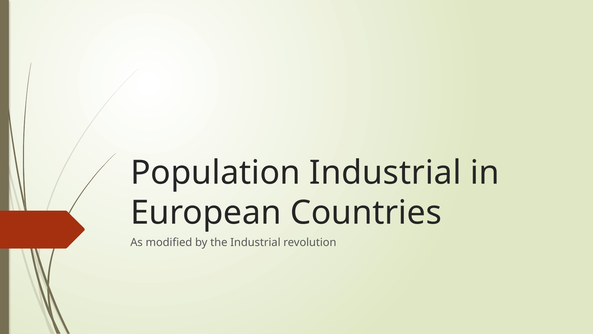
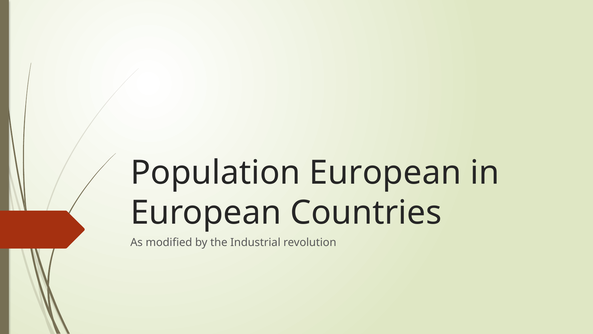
Population Industrial: Industrial -> European
